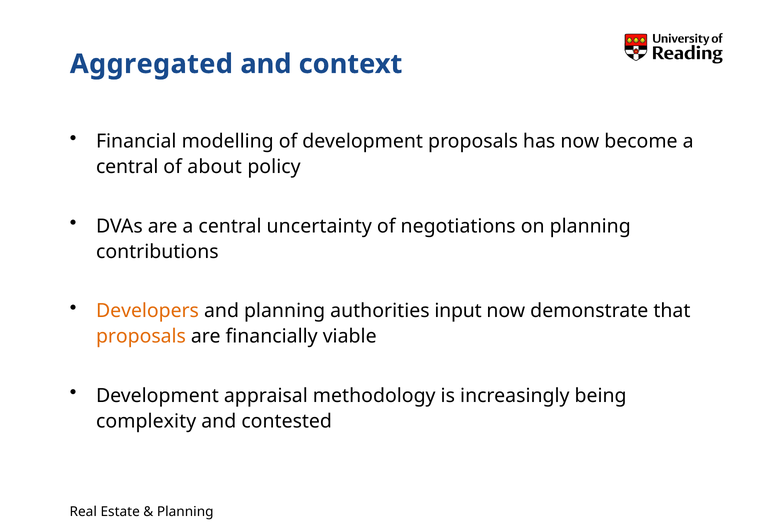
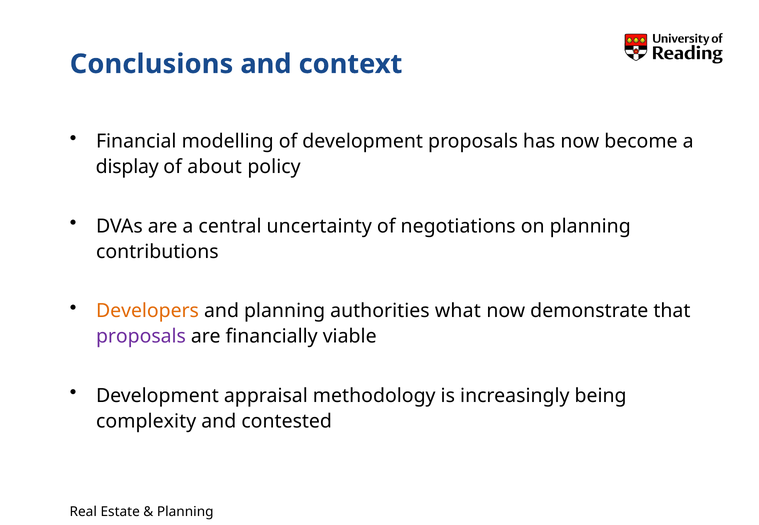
Aggregated: Aggregated -> Conclusions
central at (127, 167): central -> display
input: input -> what
proposals at (141, 337) colour: orange -> purple
